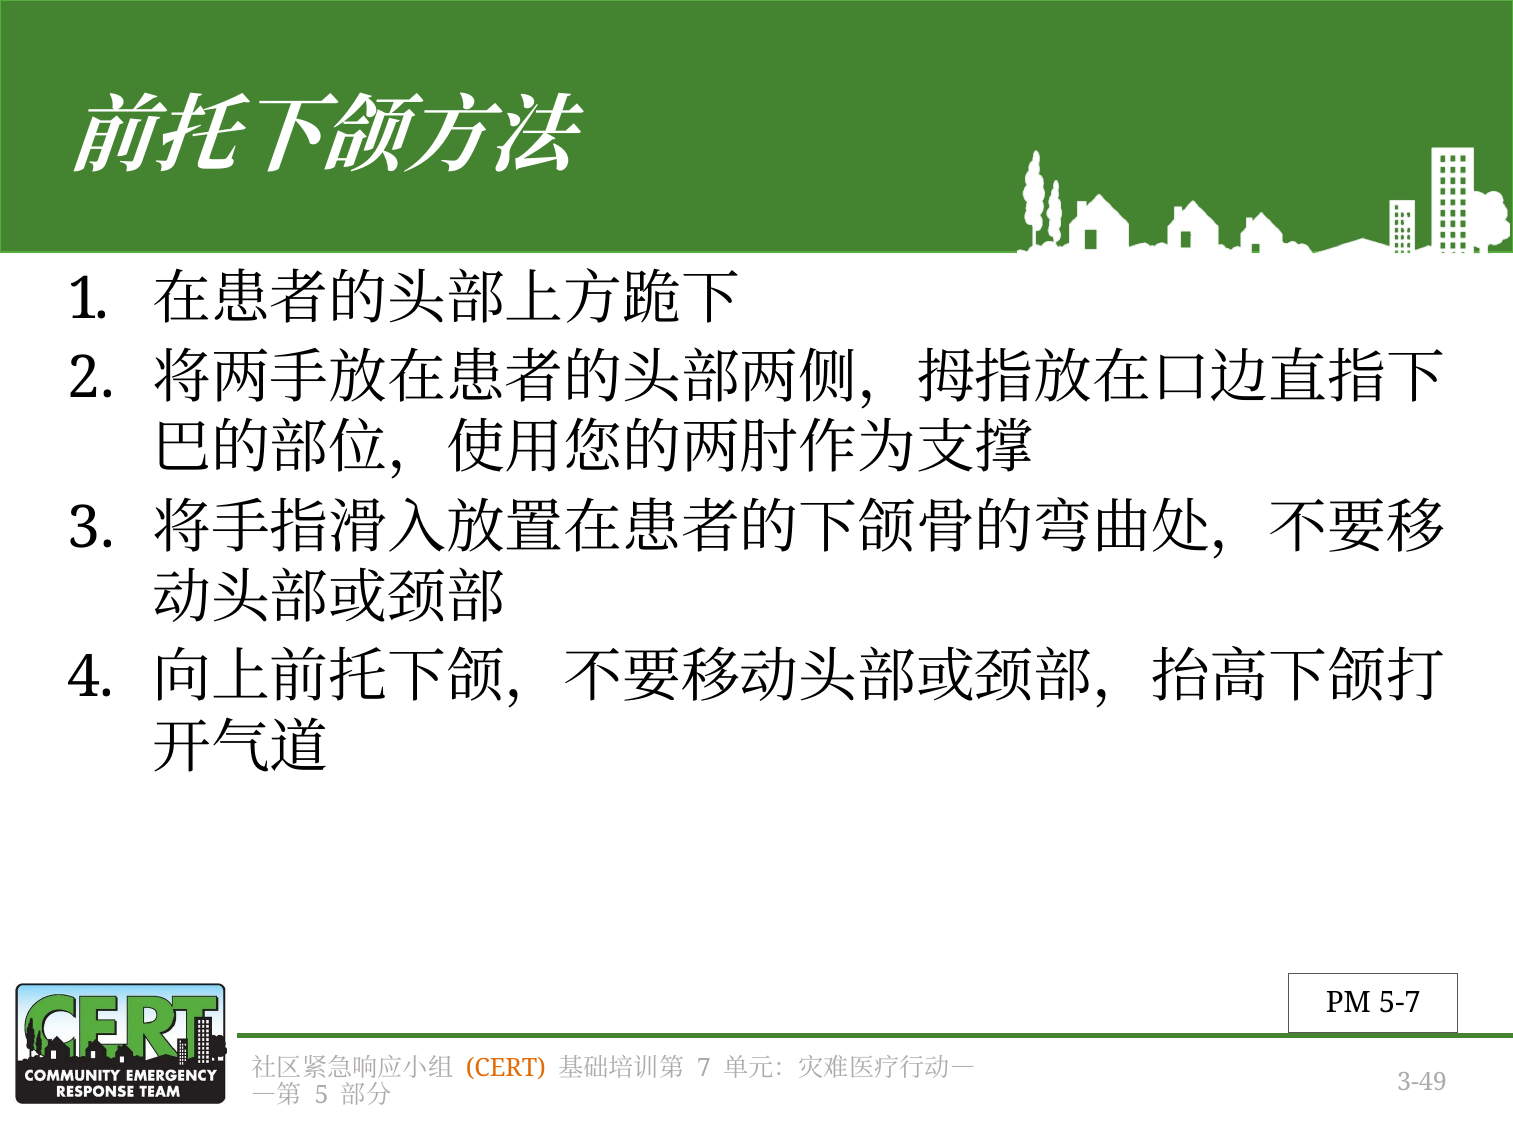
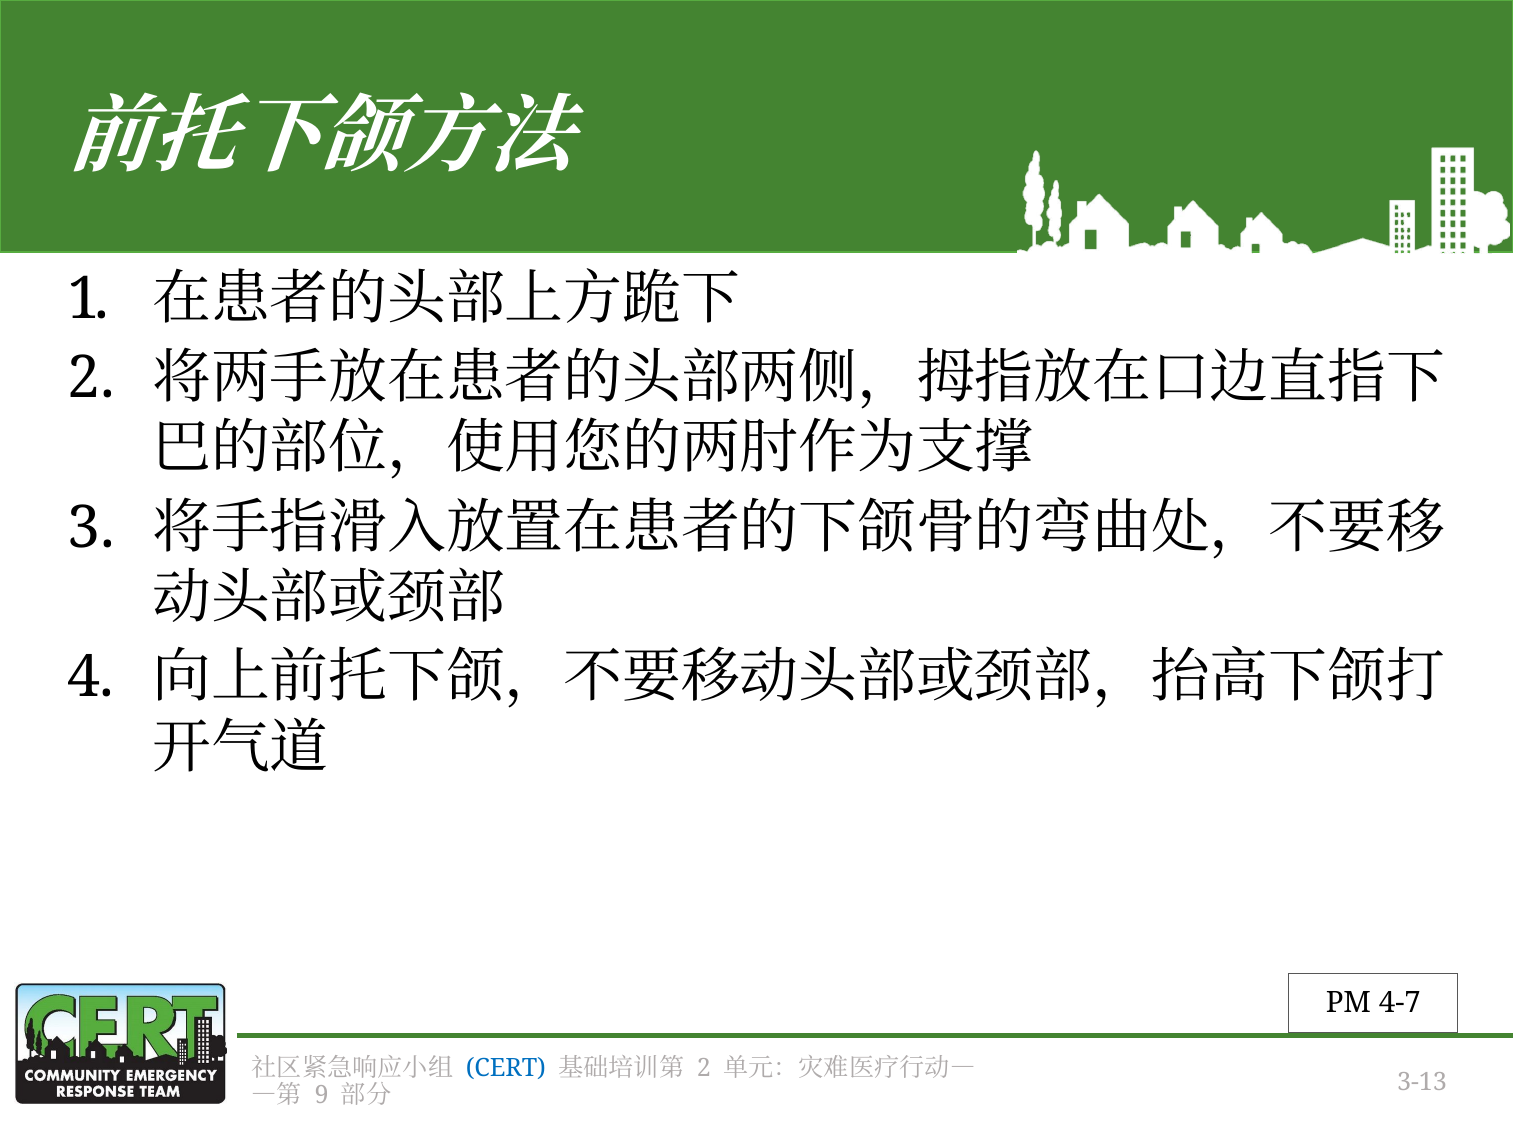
5-7: 5-7 -> 4-7
CERT colour: orange -> blue
7 at (704, 1068): 7 -> 2
5: 5 -> 9
3-49: 3-49 -> 3-13
